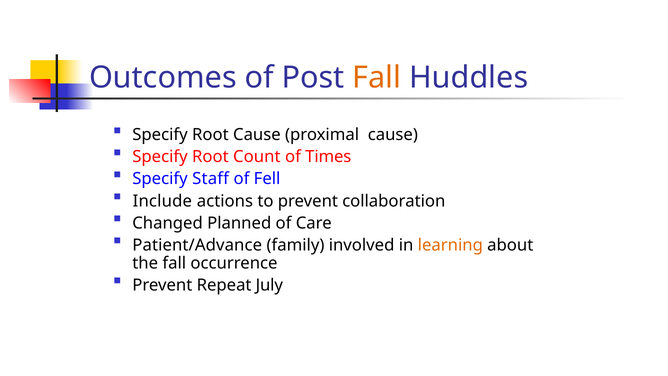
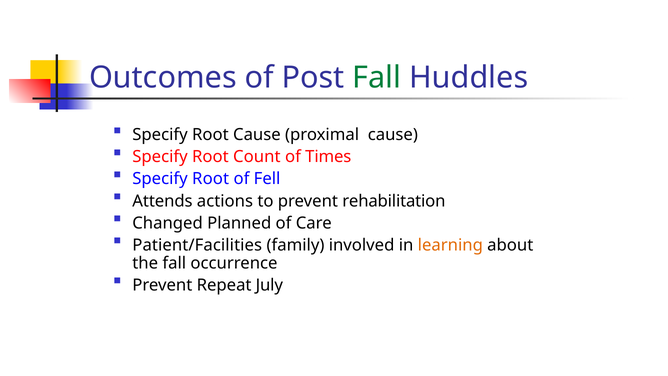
Fall at (377, 78) colour: orange -> green
Staff at (211, 179): Staff -> Root
Include: Include -> Attends
collaboration: collaboration -> rehabilitation
Patient/Advance: Patient/Advance -> Patient/Facilities
